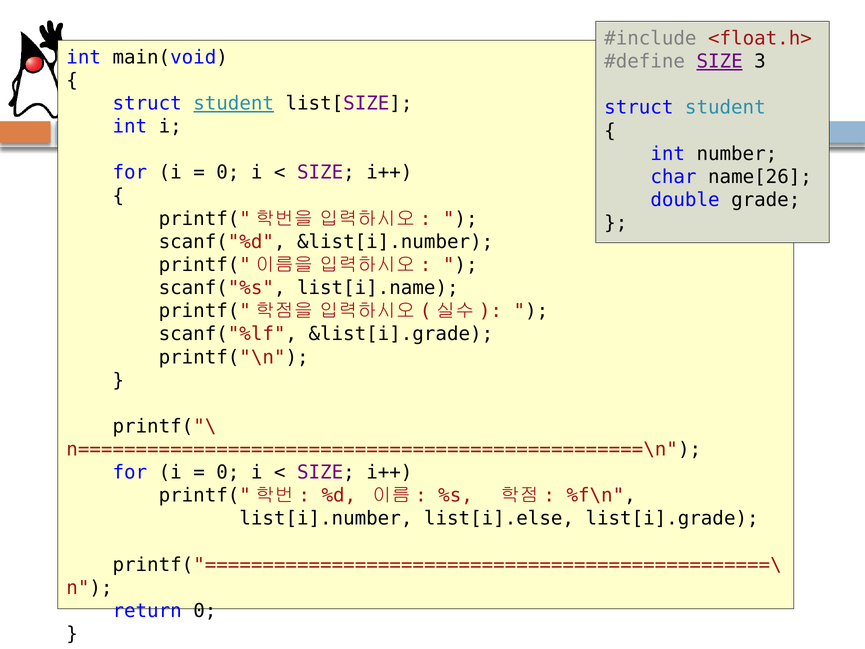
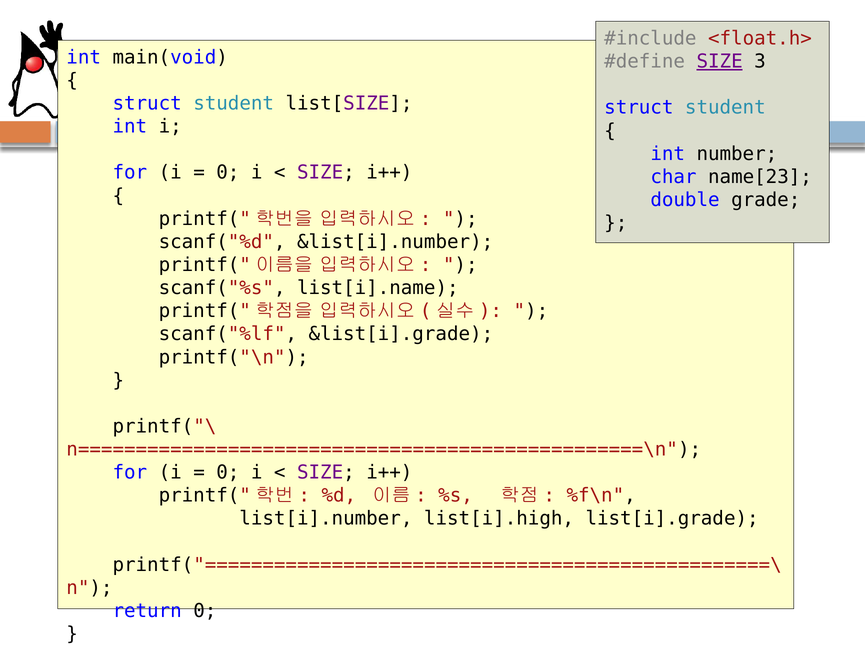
student at (234, 103) underline: present -> none
name[26: name[26 -> name[23
list[i].else: list[i].else -> list[i].high
